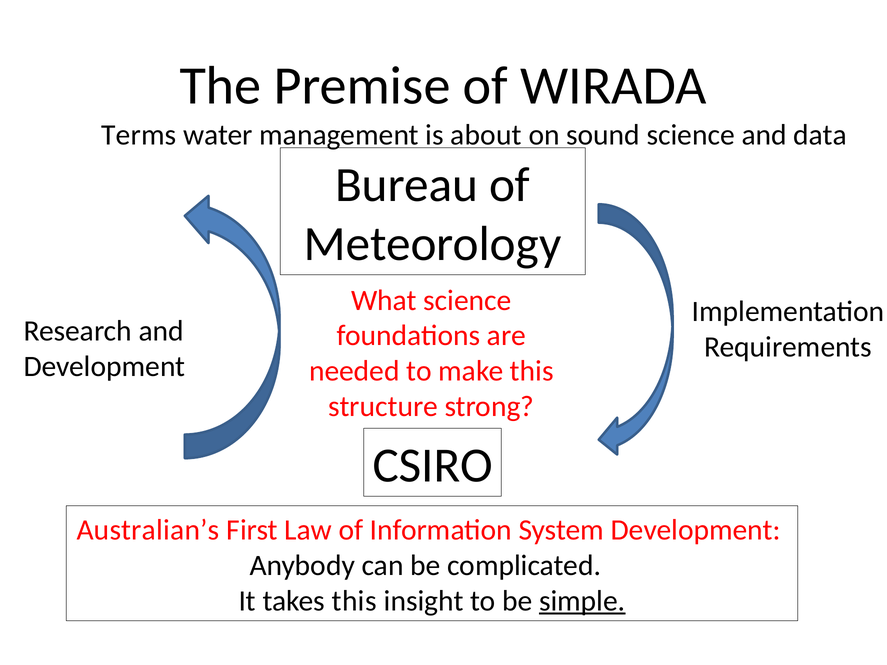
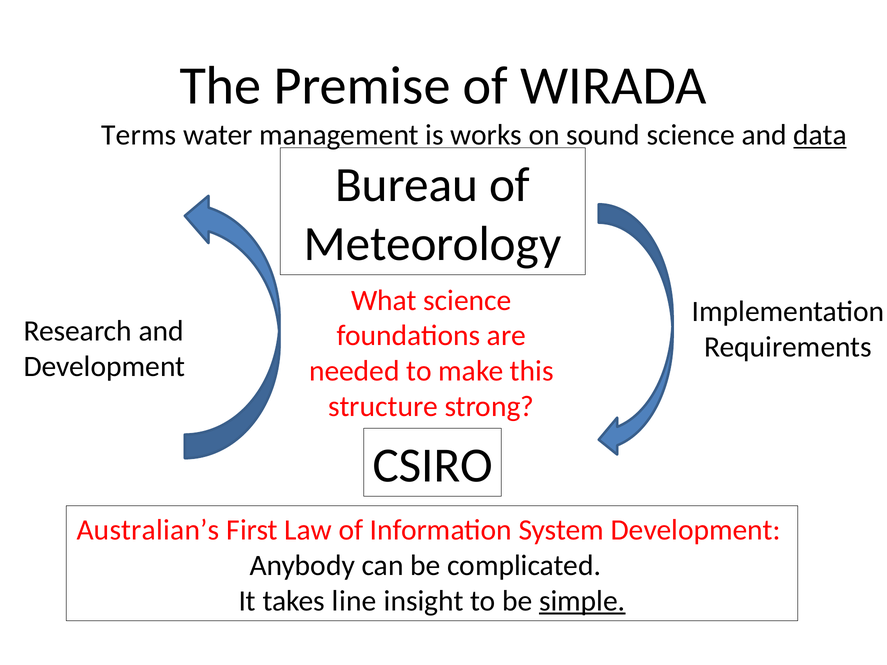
about: about -> works
data underline: none -> present
takes this: this -> line
